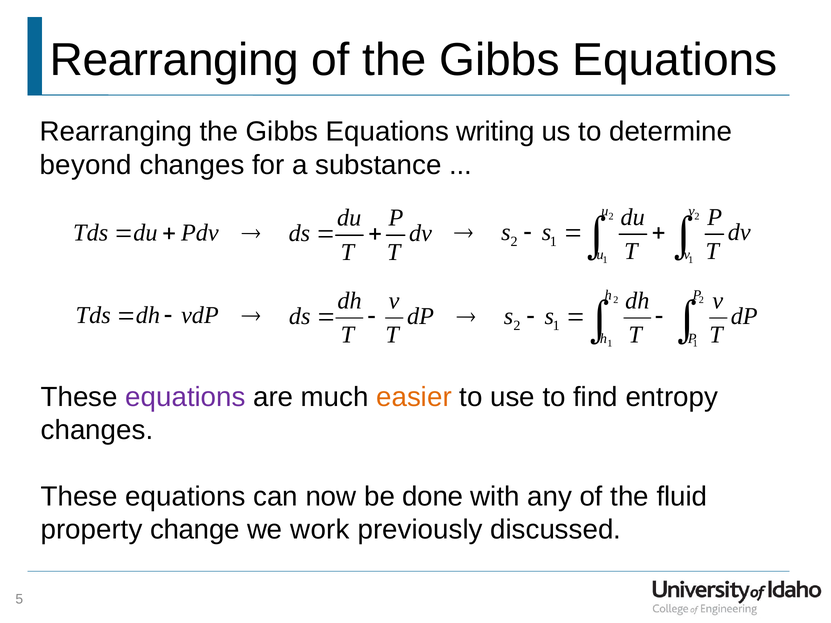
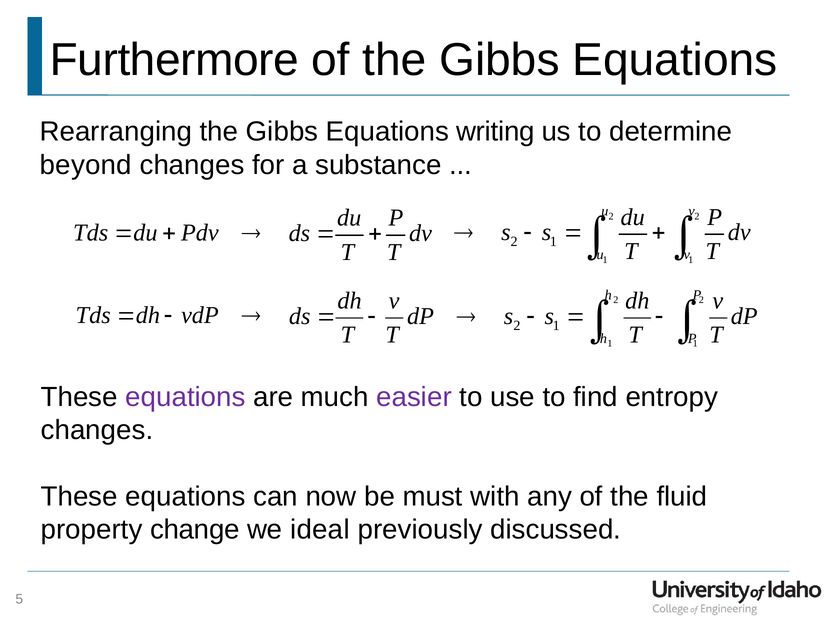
Rearranging at (174, 60): Rearranging -> Furthermore
easier colour: orange -> purple
done: done -> must
work: work -> ideal
